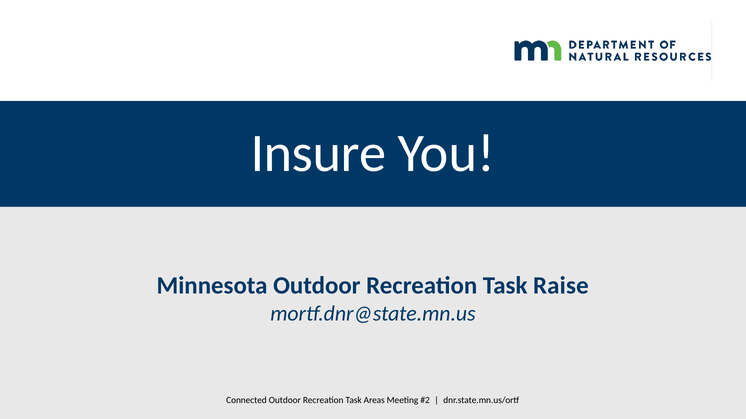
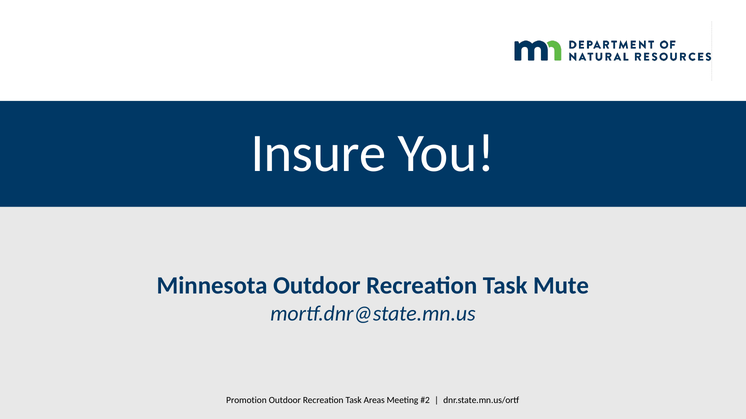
Raise: Raise -> Mute
Connected: Connected -> Promotion
